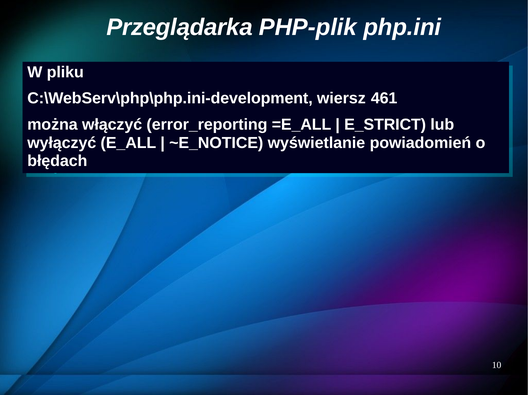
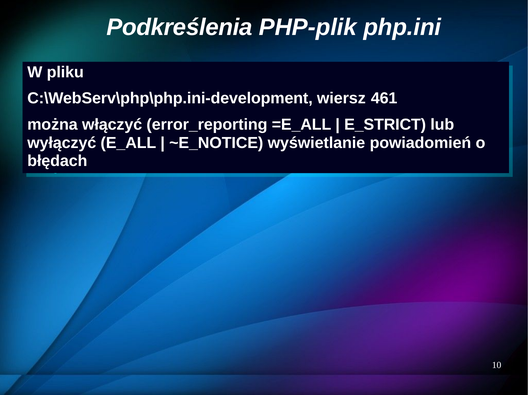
Przeglądarka: Przeglądarka -> Podkreślenia
